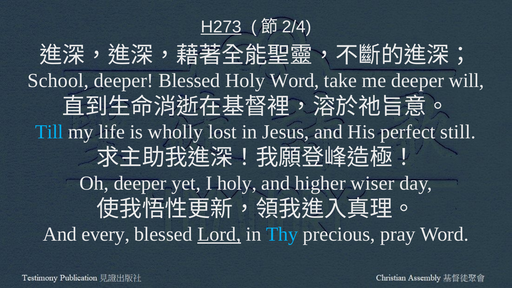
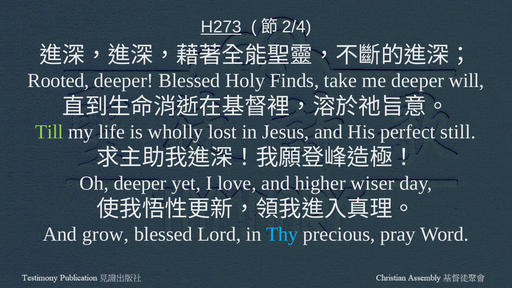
School: School -> Rooted
Holy Word: Word -> Finds
Till colour: light blue -> light green
I holy: holy -> love
every: every -> grow
Lord underline: present -> none
